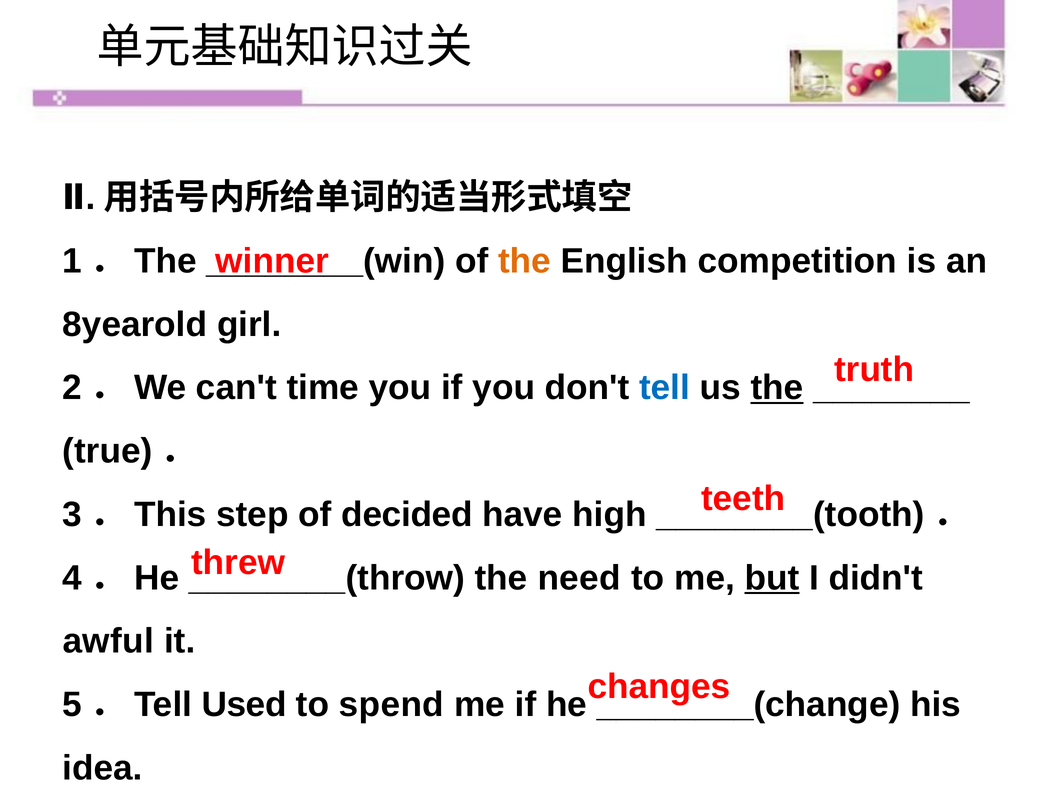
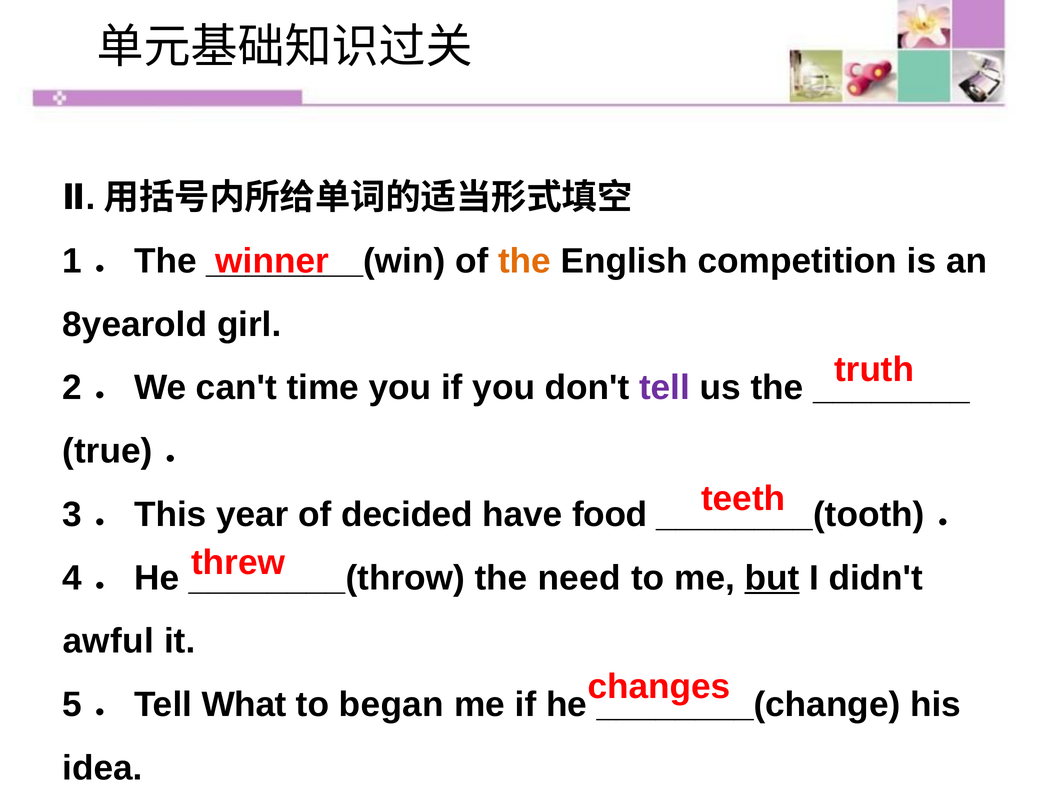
tell colour: blue -> purple
the at (777, 388) underline: present -> none
3．This step: step -> year
high: high -> food
Used: Used -> What
spend: spend -> began
